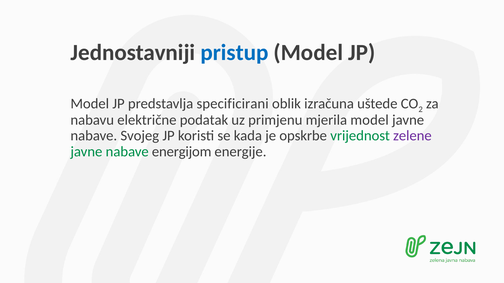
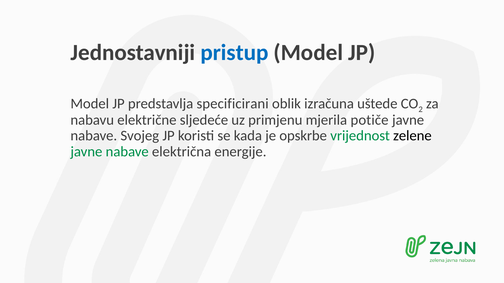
podatak: podatak -> sljedeće
mjerila model: model -> potiče
zelene colour: purple -> black
energijom: energijom -> električna
